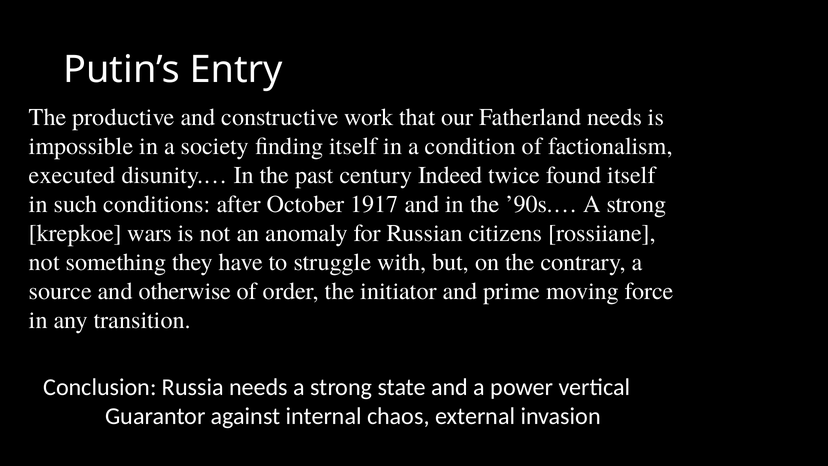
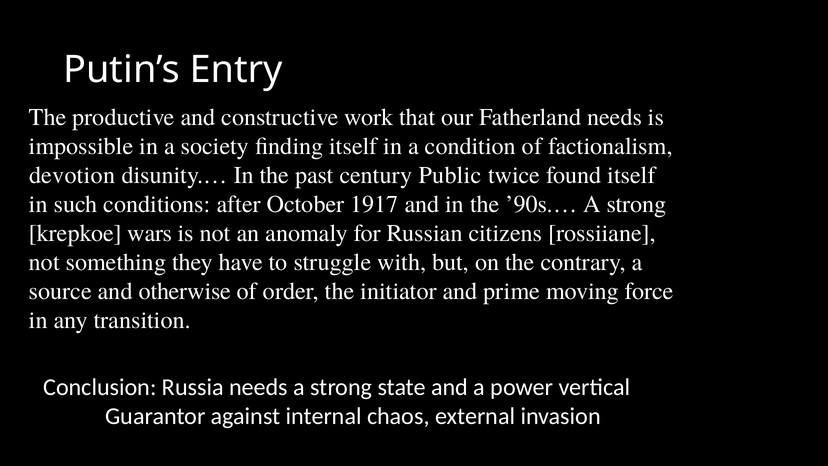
executed: executed -> devotion
Indeed: Indeed -> Public
